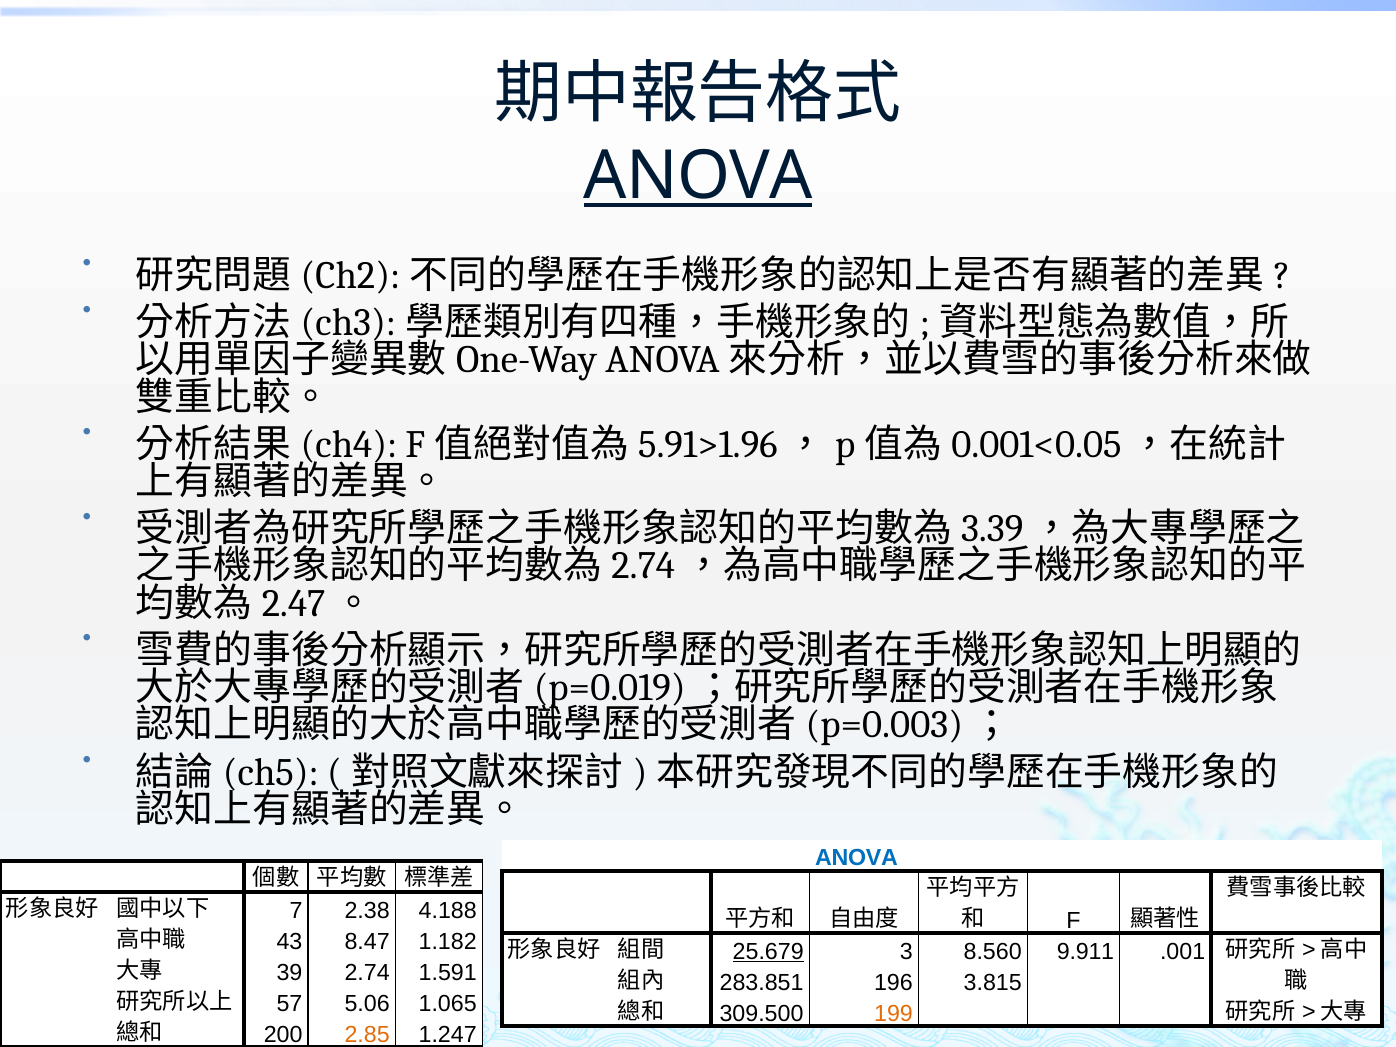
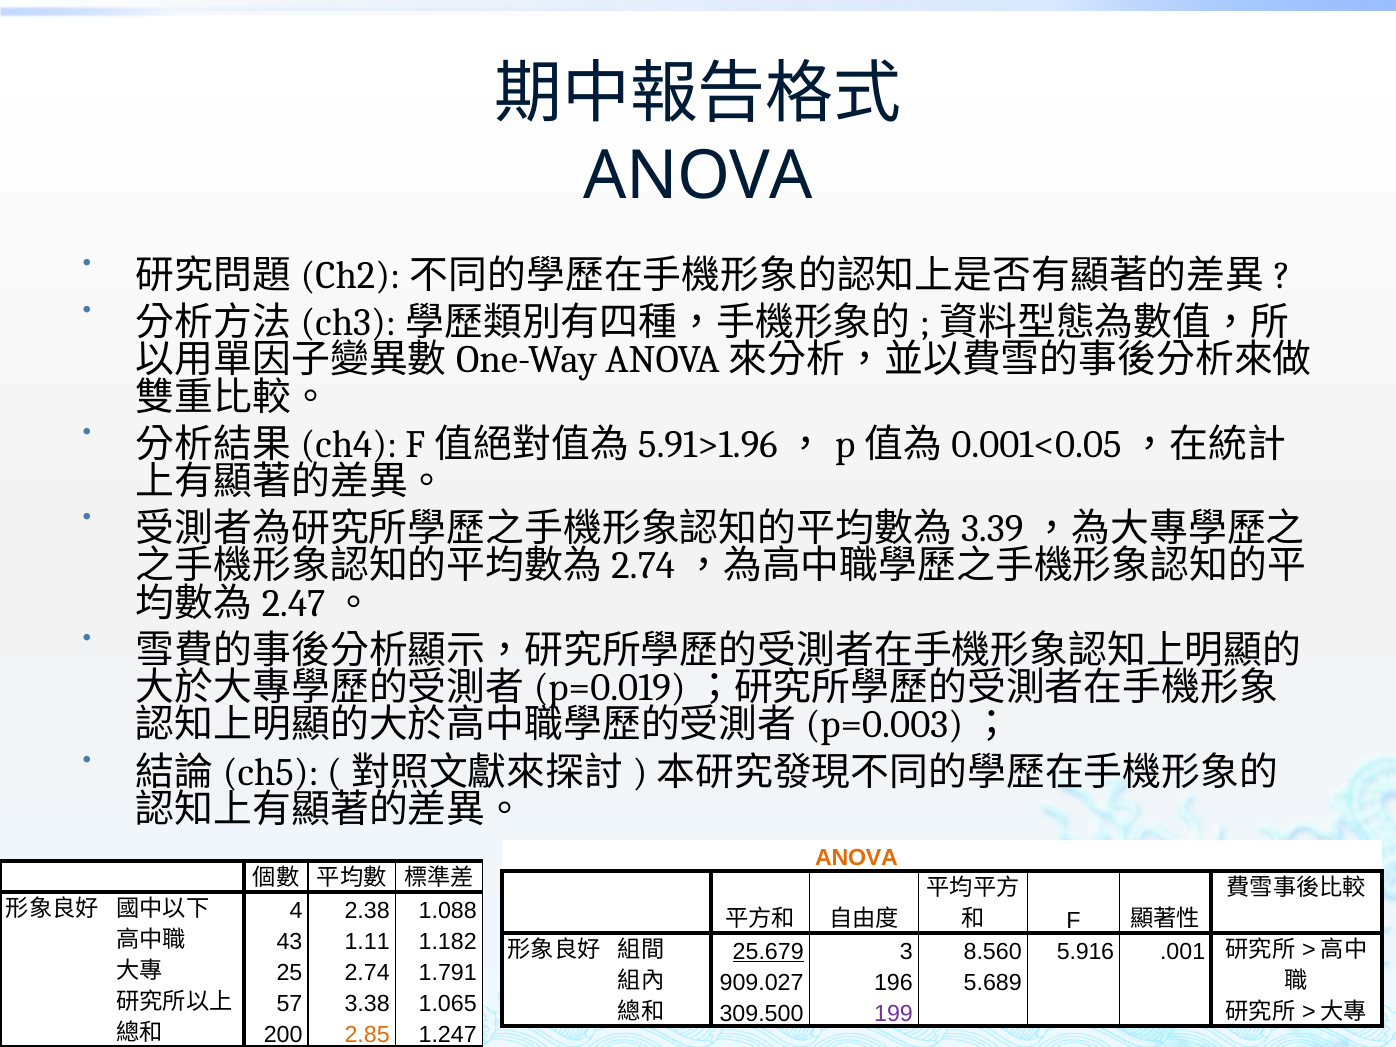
ANOVA at (698, 176) underline: present -> none
ANOVA at (857, 858) colour: blue -> orange
7: 7 -> 4
4.188: 4.188 -> 1.088
8.47: 8.47 -> 1.11
9.911: 9.911 -> 5.916
39: 39 -> 25
1.591: 1.591 -> 1.791
283.851: 283.851 -> 909.027
3.815: 3.815 -> 5.689
5.06: 5.06 -> 3.38
199 colour: orange -> purple
